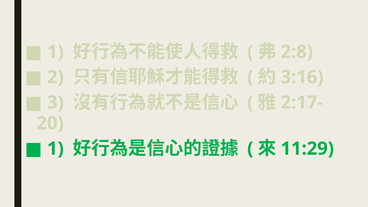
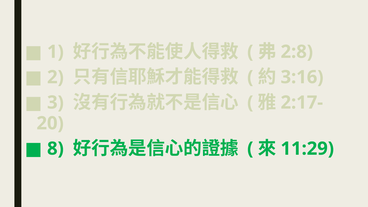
1 at (55, 149): 1 -> 8
